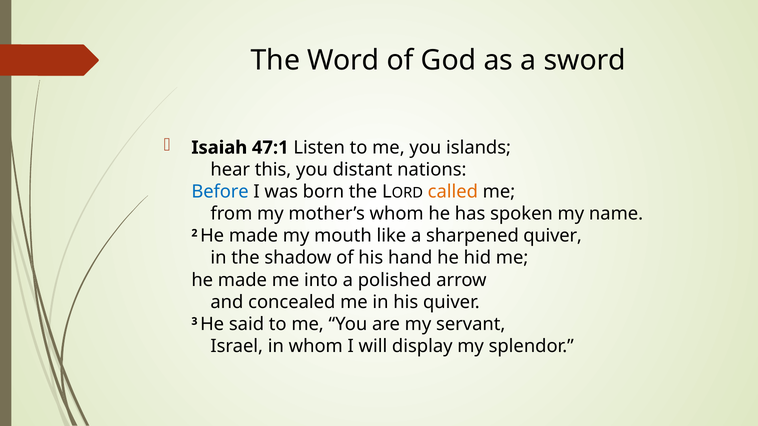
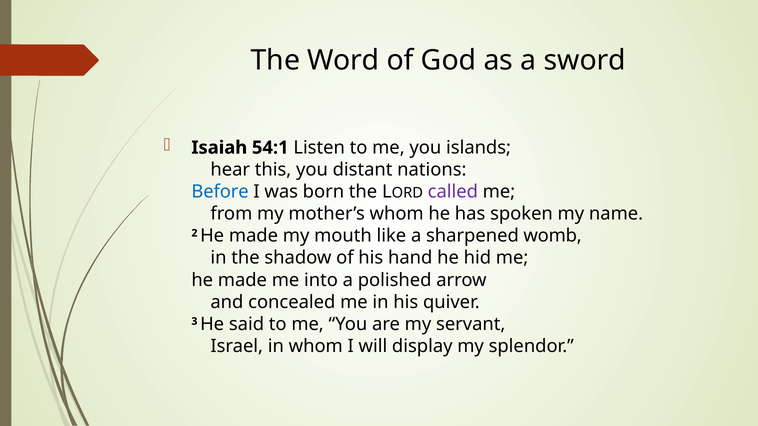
47:1: 47:1 -> 54:1
called colour: orange -> purple
sharpened quiver: quiver -> womb
